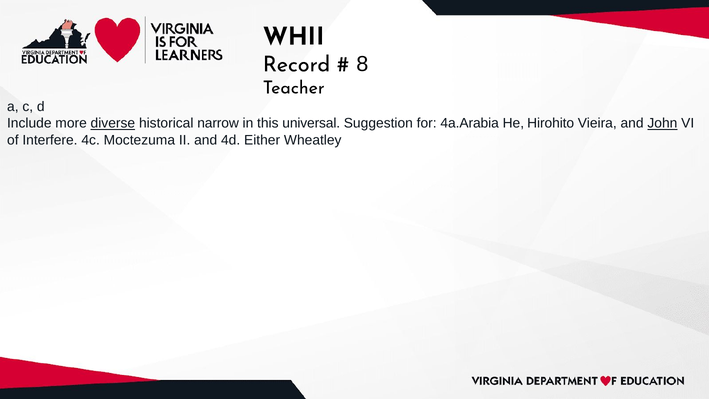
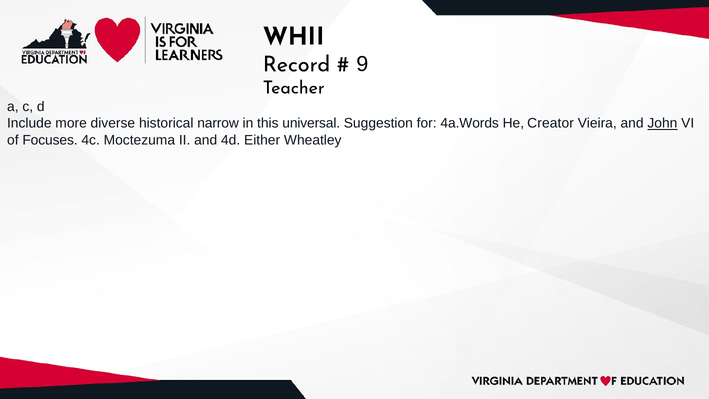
8: 8 -> 9
diverse underline: present -> none
4a.Arabia: 4a.Arabia -> 4a.Words
Hirohito: Hirohito -> Creator
Interfere: Interfere -> Focuses
